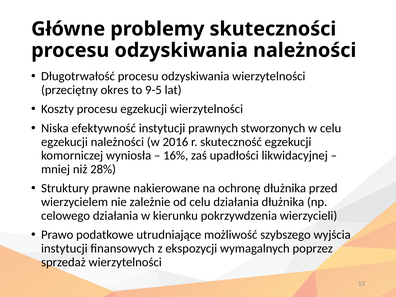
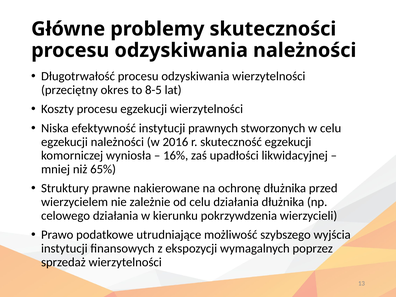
9-5: 9-5 -> 8-5
28%: 28% -> 65%
